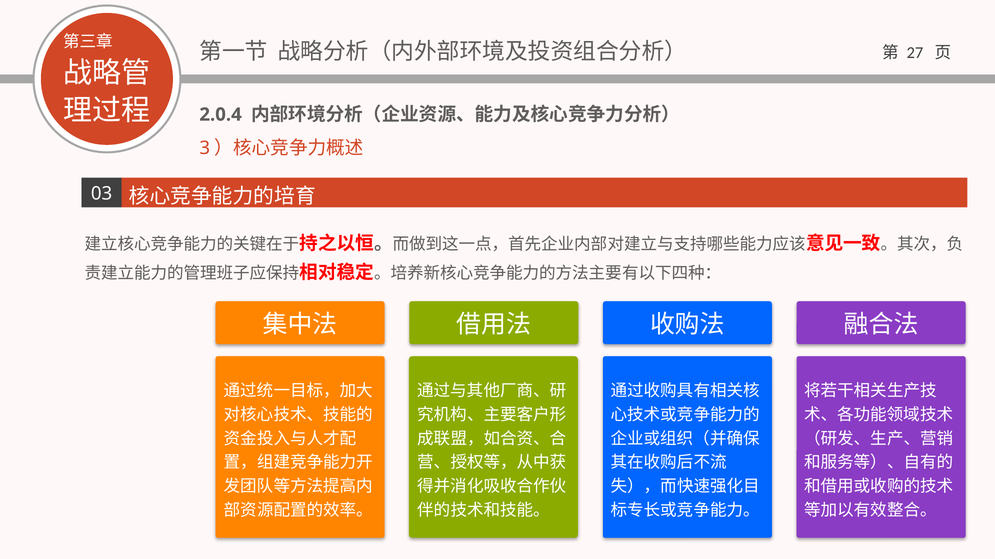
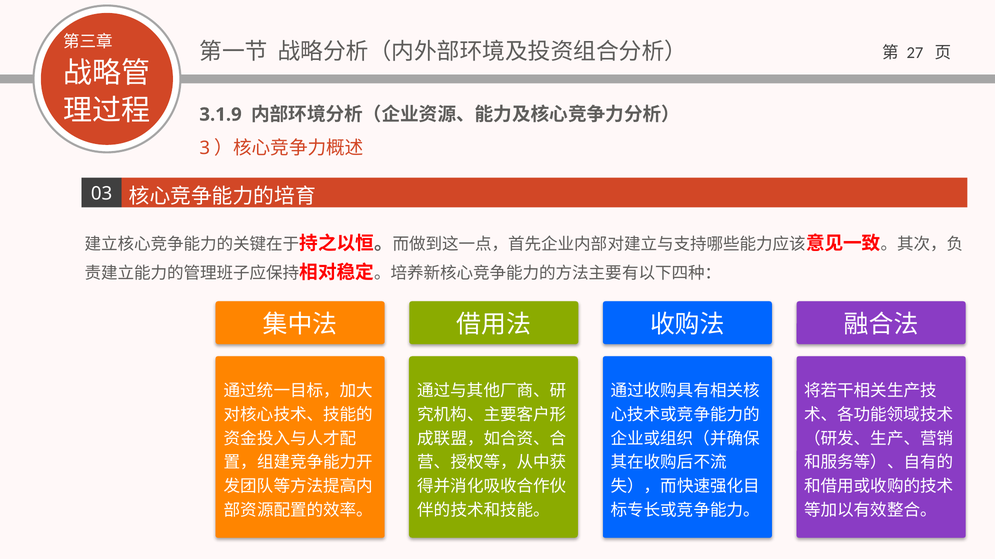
2.0.4: 2.0.4 -> 3.1.9
